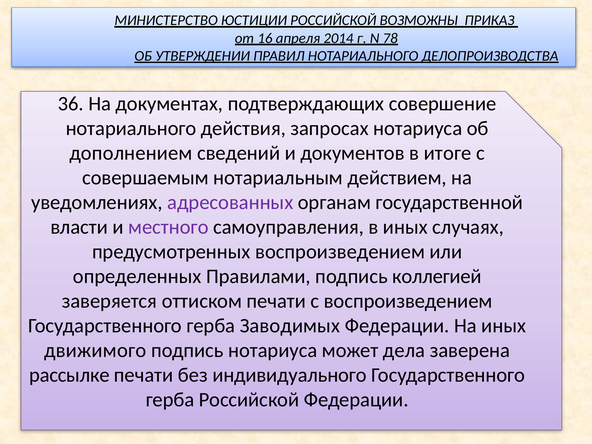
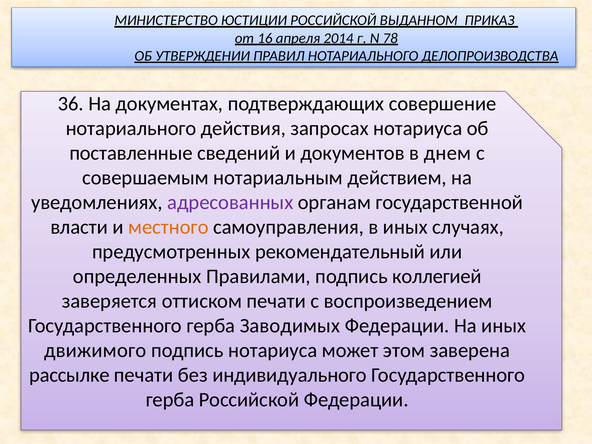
ВОЗМОЖНЫ: ВОЗМОЖНЫ -> ВЫДАННОМ
дополнением: дополнением -> поставленные
итоге: итоге -> днем
местного colour: purple -> orange
предусмотренных воспроизведением: воспроизведением -> рекомендательный
дела: дела -> этом
